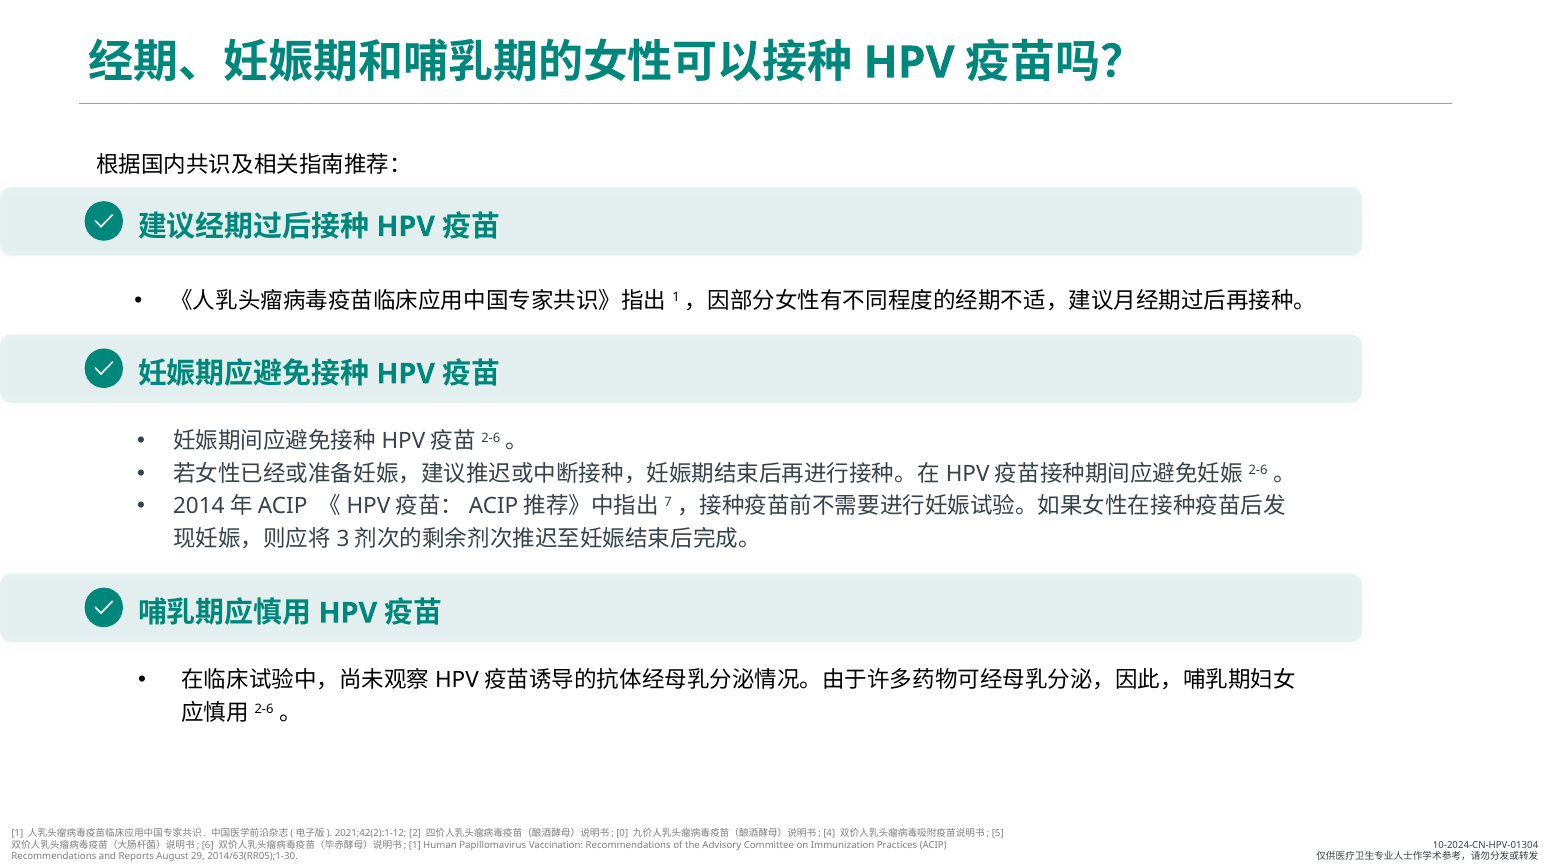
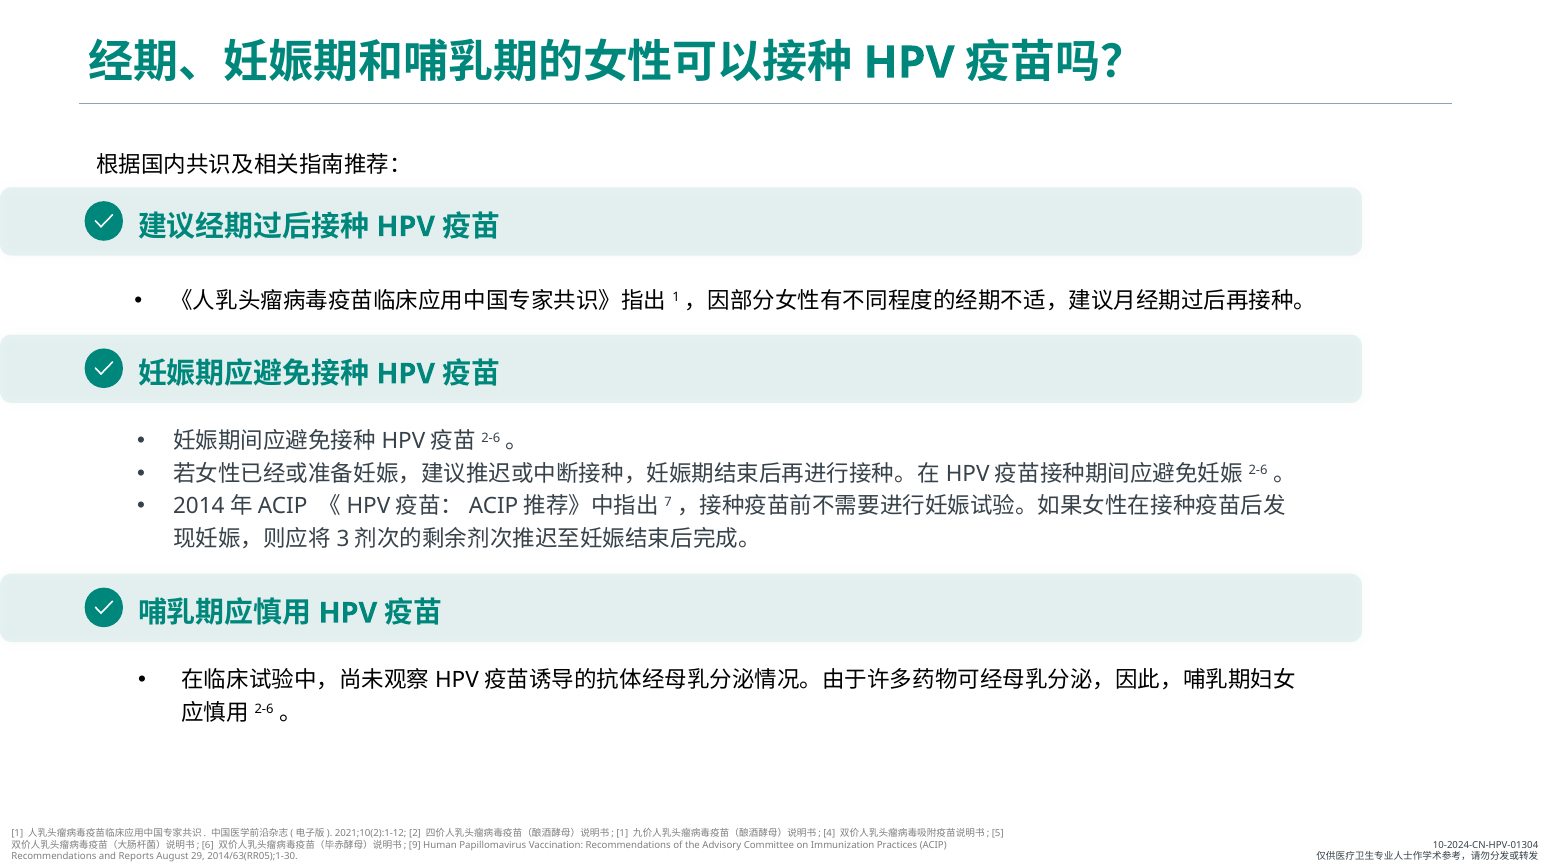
2021;42(2):1-12: 2021;42(2):1-12 -> 2021;10(2):1-12
0 at (622, 833): 0 -> 1
1 at (415, 845): 1 -> 9
